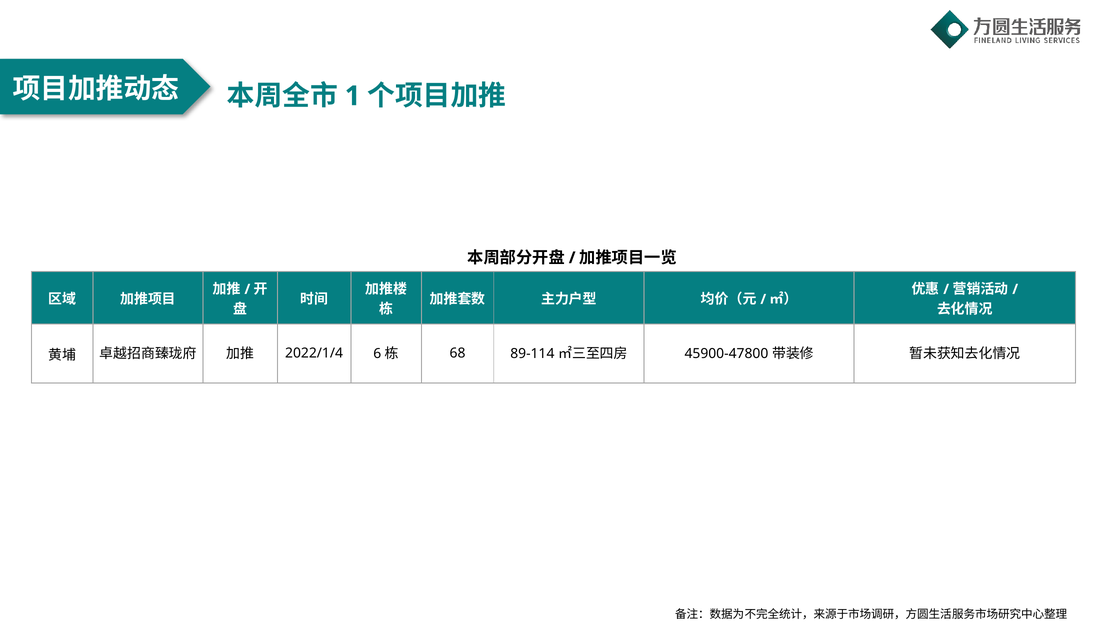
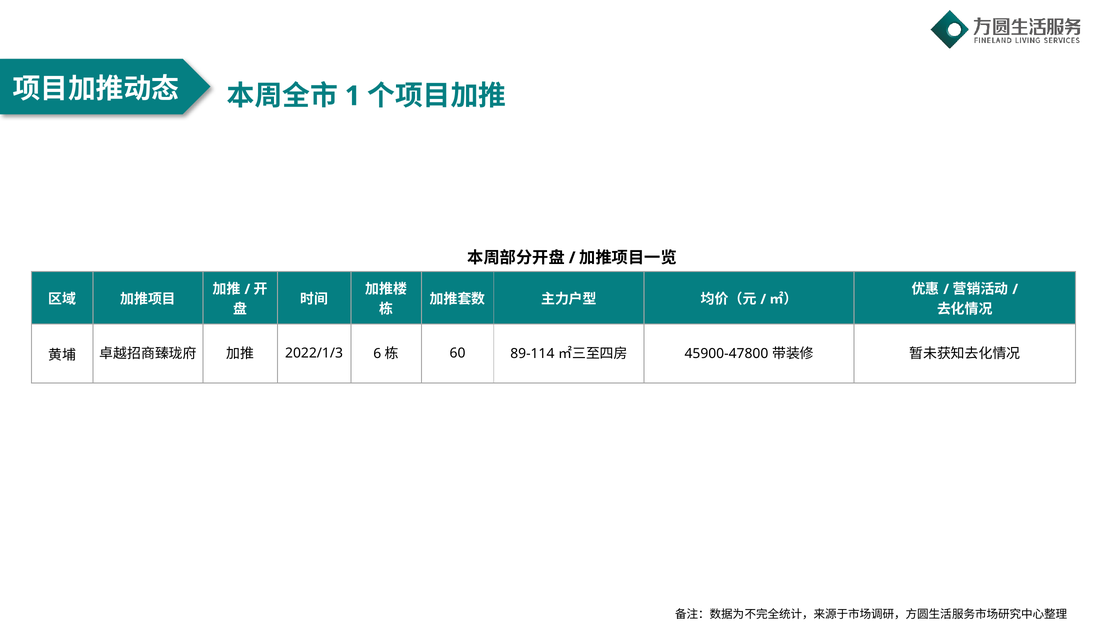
2022/1/4: 2022/1/4 -> 2022/1/3
68: 68 -> 60
